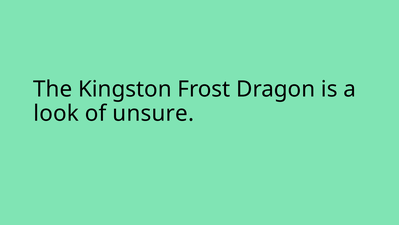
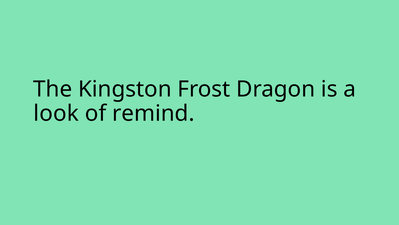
unsure: unsure -> remind
